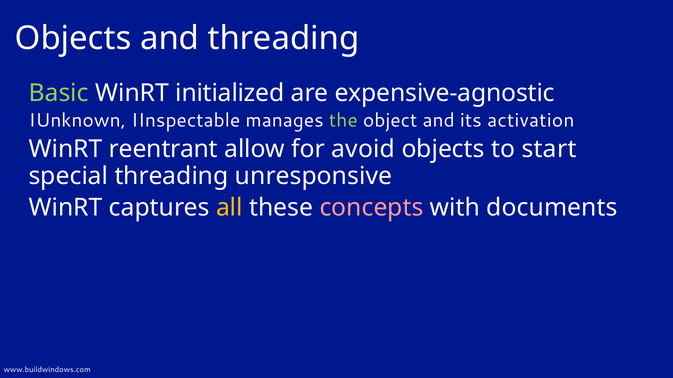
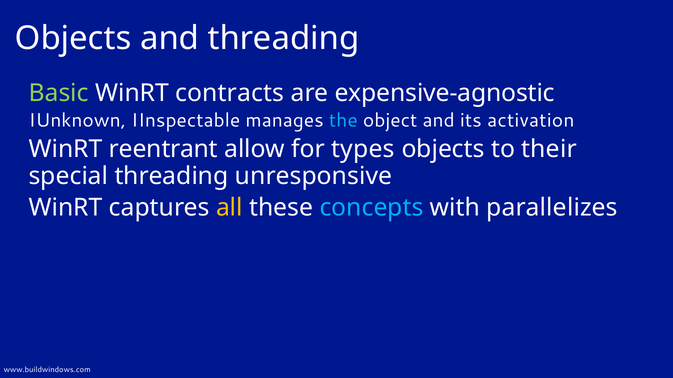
initialized: initialized -> contracts
the colour: light green -> light blue
avoid: avoid -> types
start: start -> their
concepts colour: pink -> light blue
documents: documents -> parallelizes
